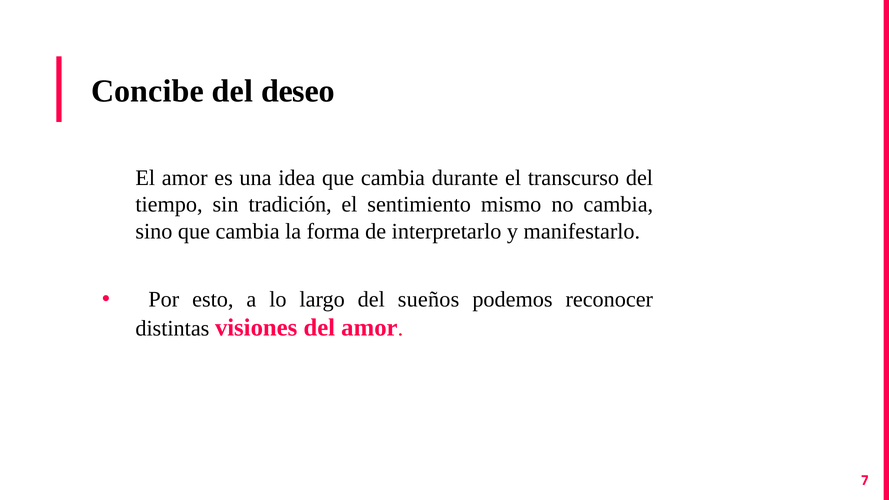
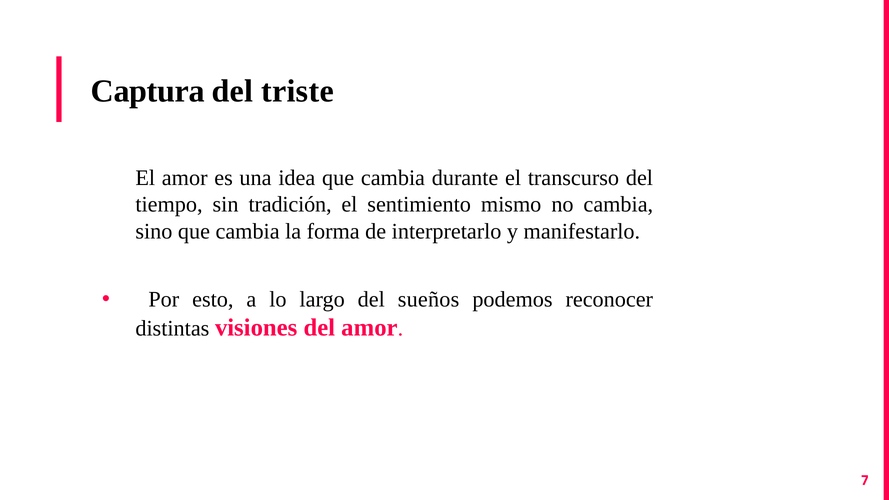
Concibe: Concibe -> Captura
deseo: deseo -> triste
